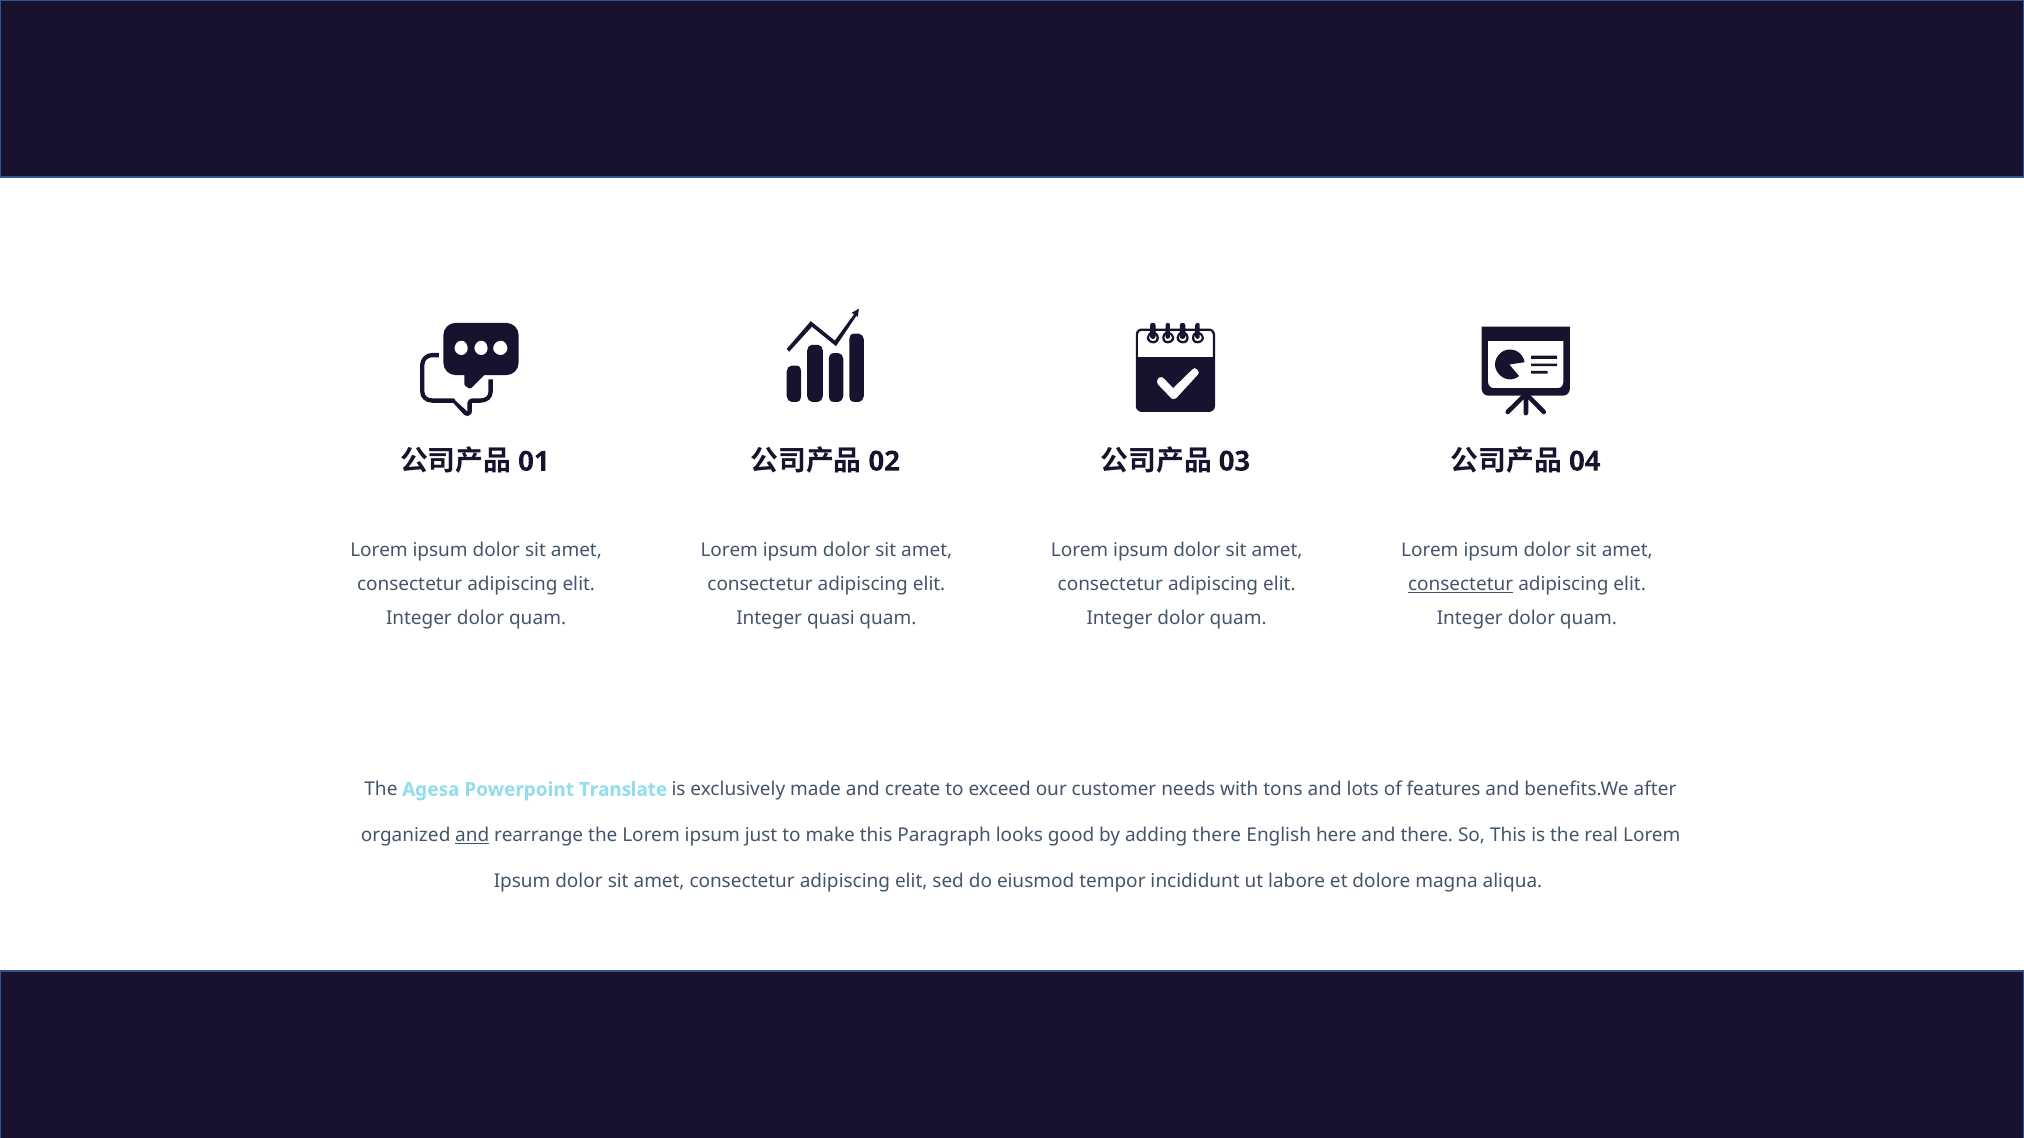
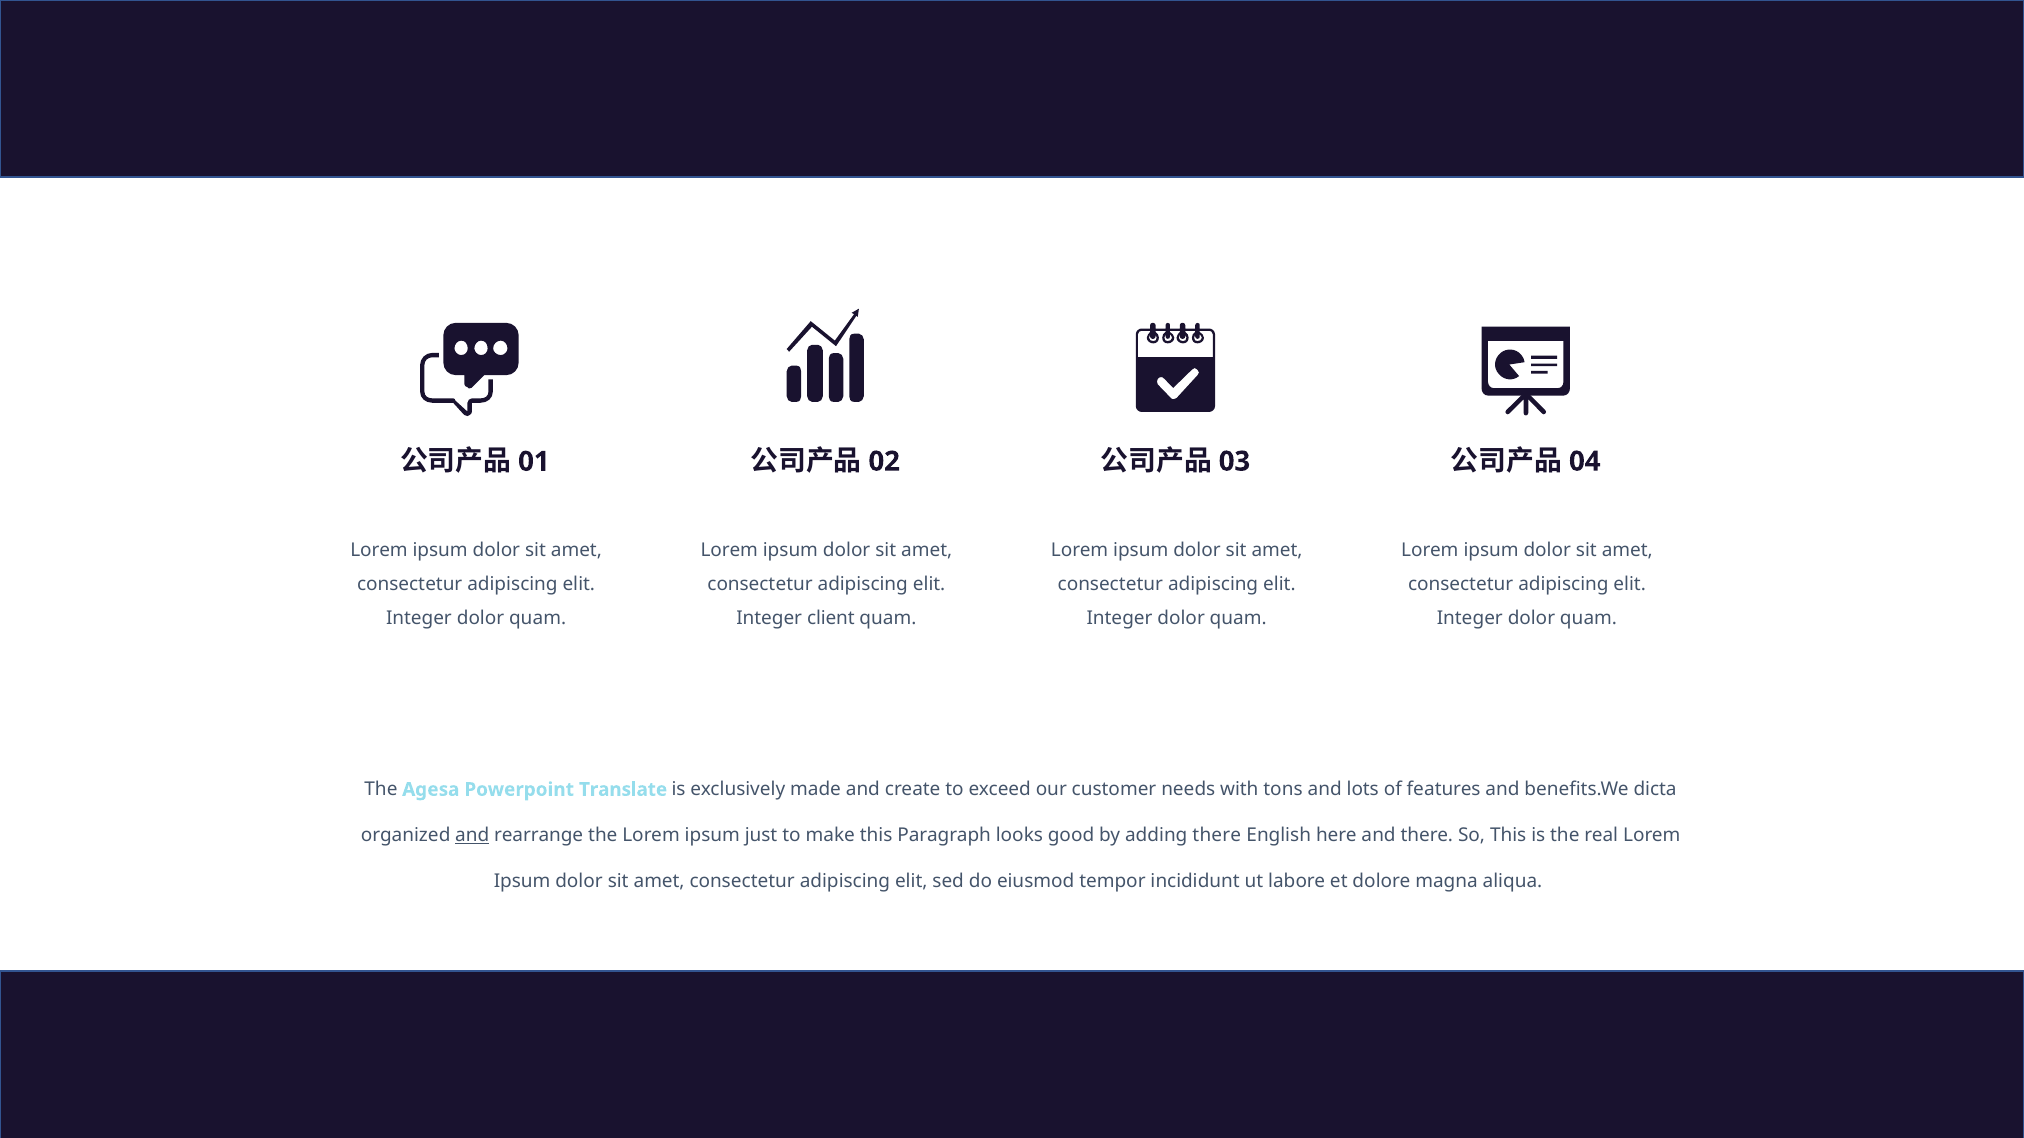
consectetur at (1461, 585) underline: present -> none
quasi: quasi -> client
after: after -> dicta
